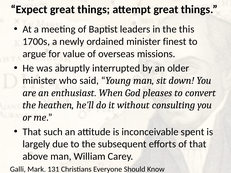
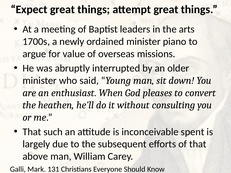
this: this -> arts
finest: finest -> piano
